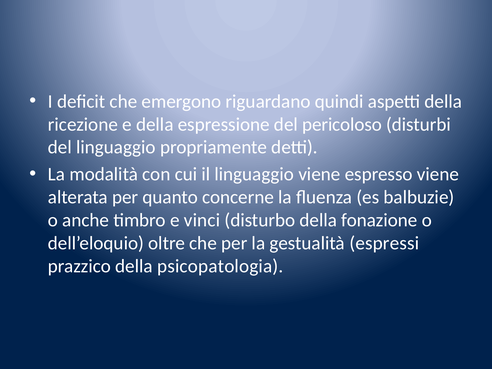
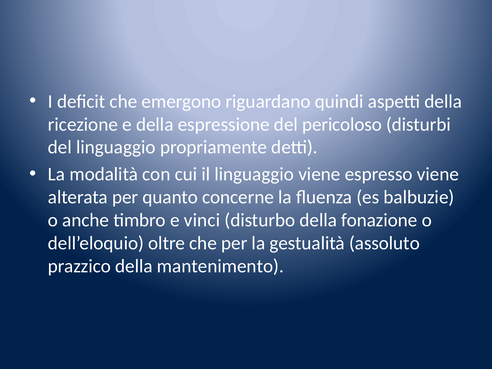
espressi: espressi -> assoluto
psicopatologia: psicopatologia -> mantenimento
